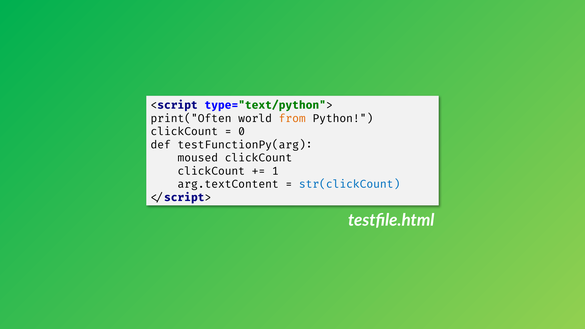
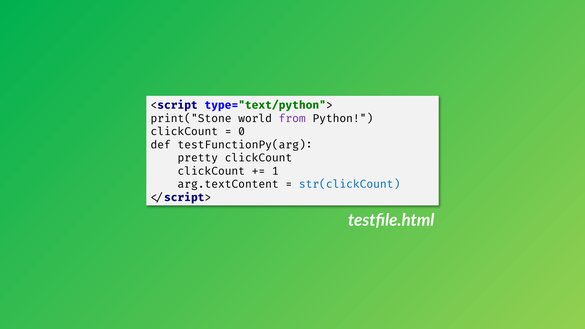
print("Often: print("Often -> print("Stone
from colour: orange -> purple
moused: moused -> pretty
